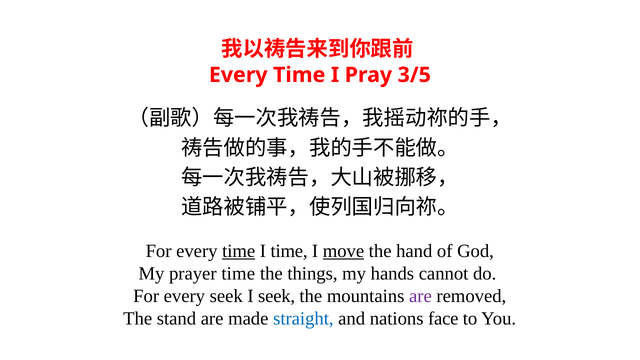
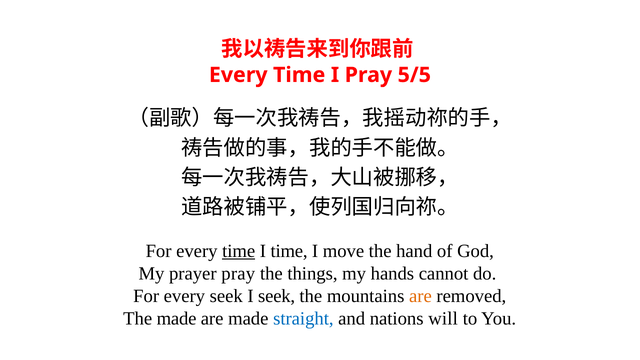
3/5: 3/5 -> 5/5
move underline: present -> none
prayer time: time -> pray
are at (420, 296) colour: purple -> orange
The stand: stand -> made
face: face -> will
